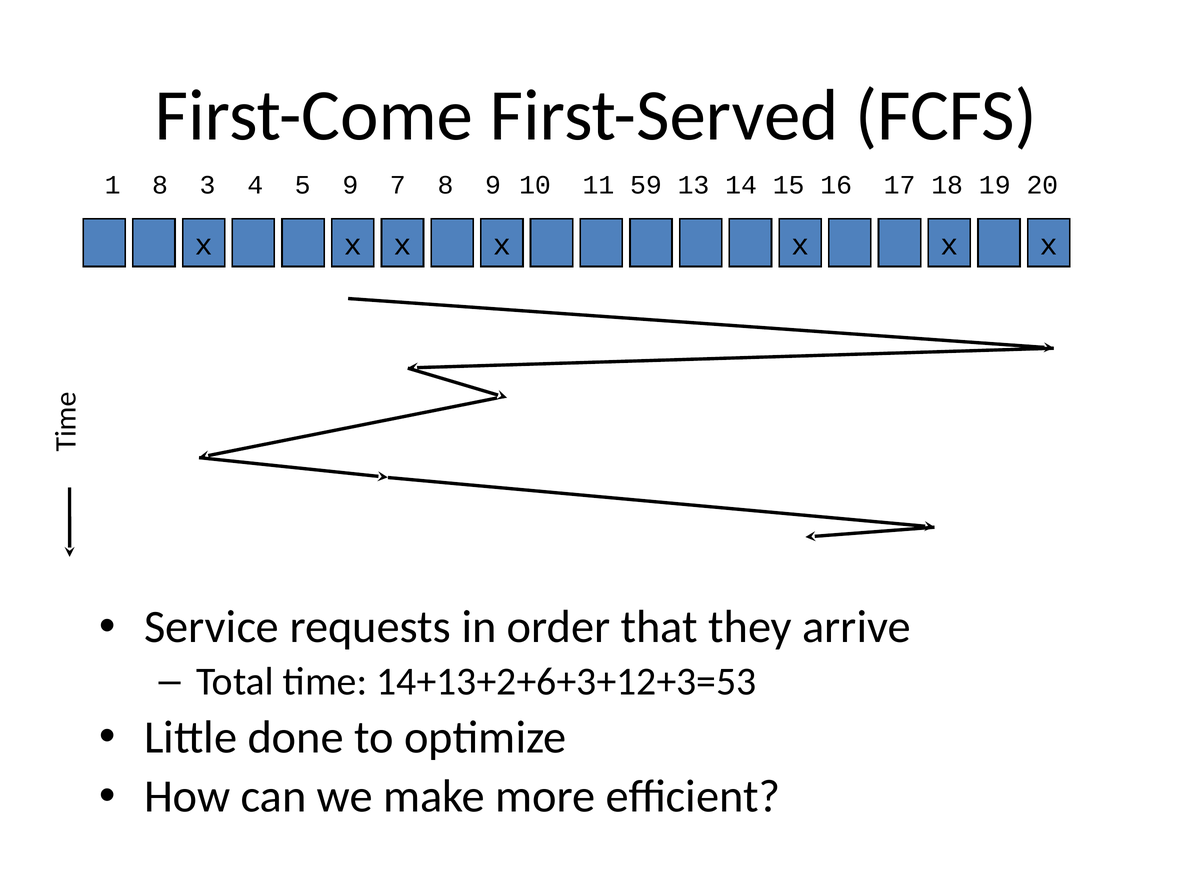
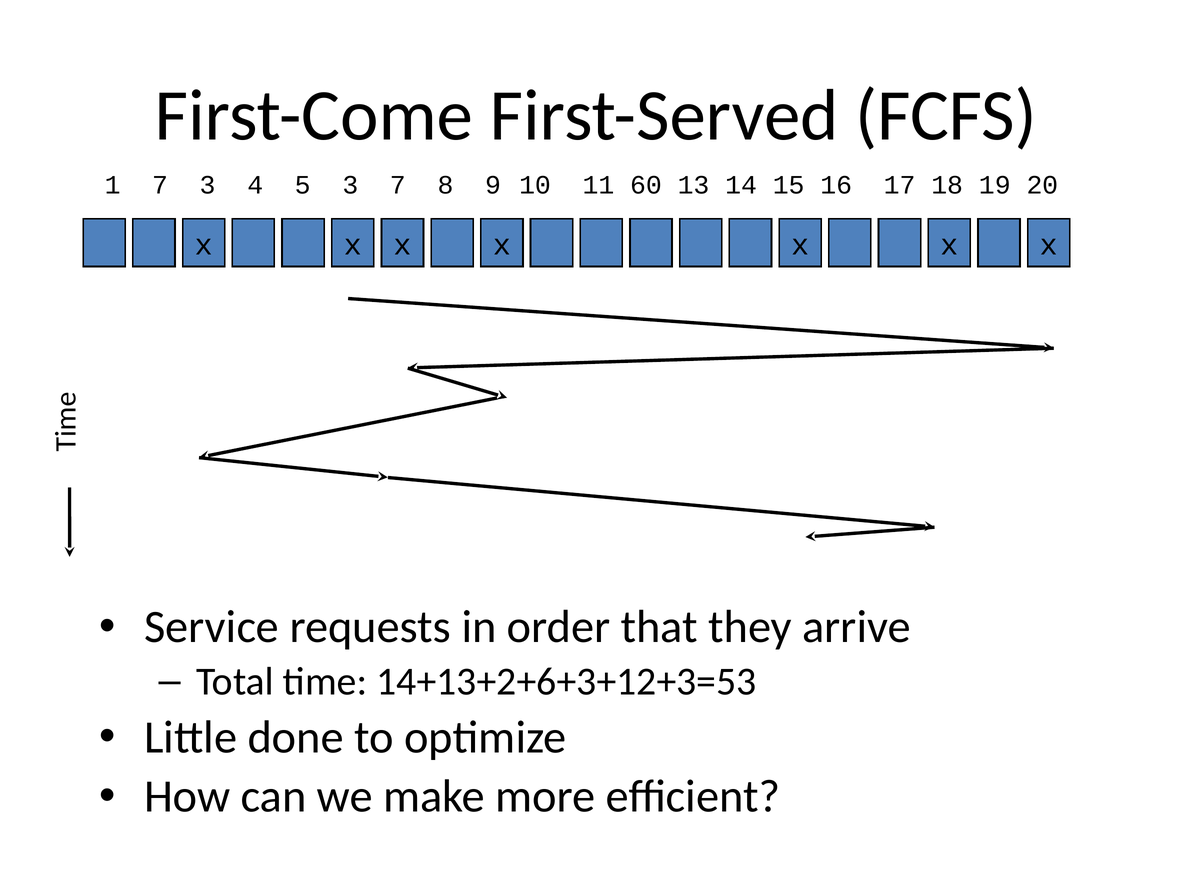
1 8: 8 -> 7
5 9: 9 -> 3
59: 59 -> 60
